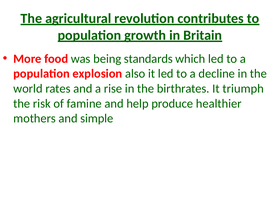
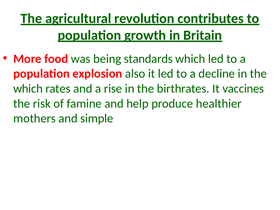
world at (28, 89): world -> which
triumph: triumph -> vaccines
